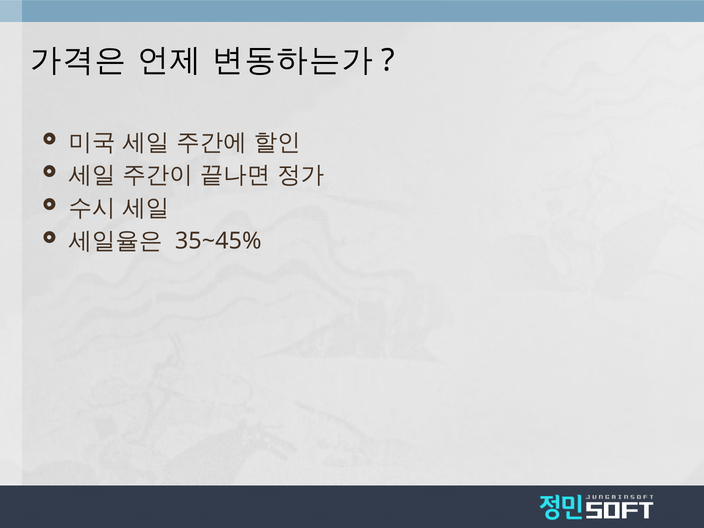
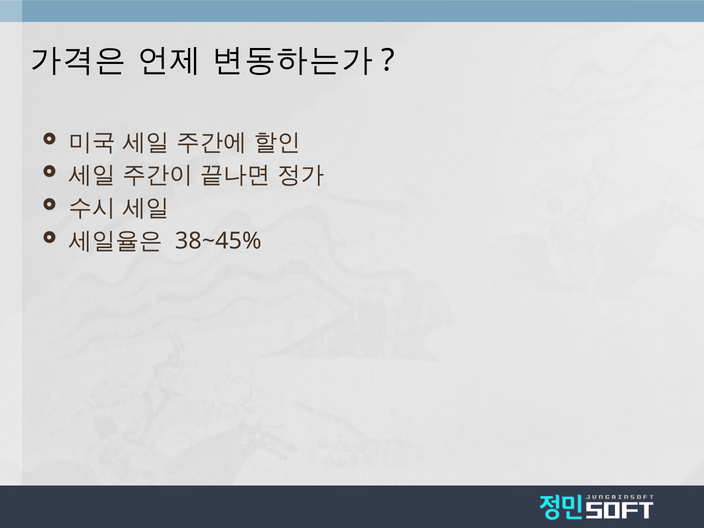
35~45%: 35~45% -> 38~45%
